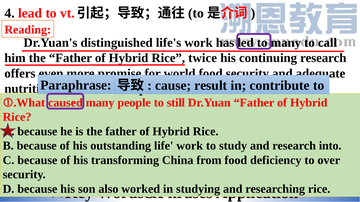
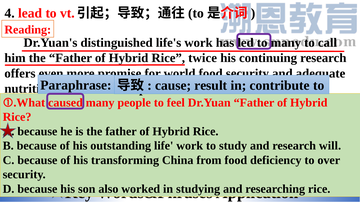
still: still -> feel
into: into -> will
